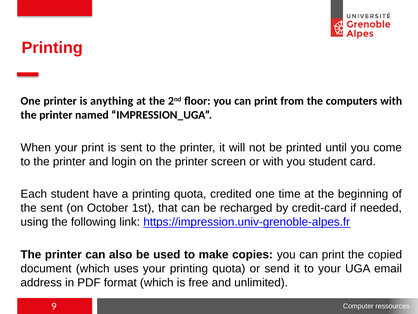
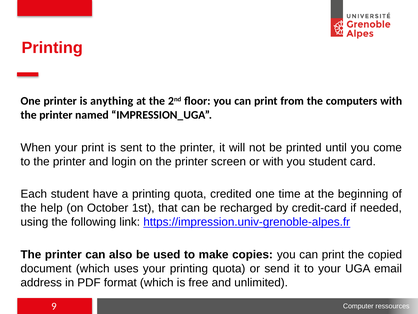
the sent: sent -> help
